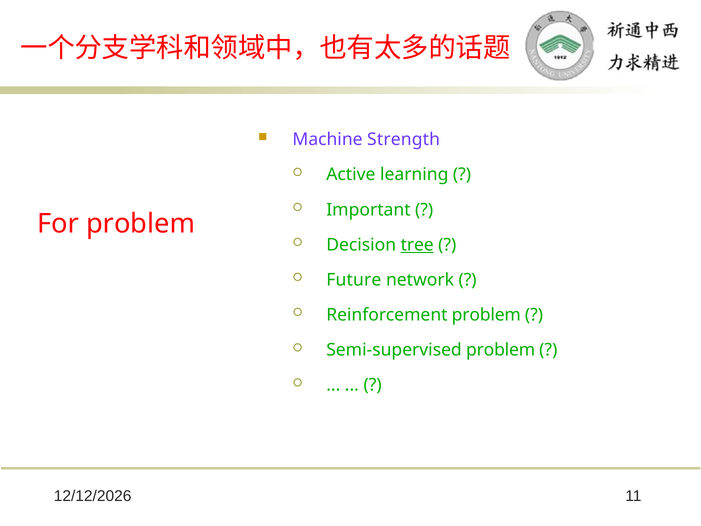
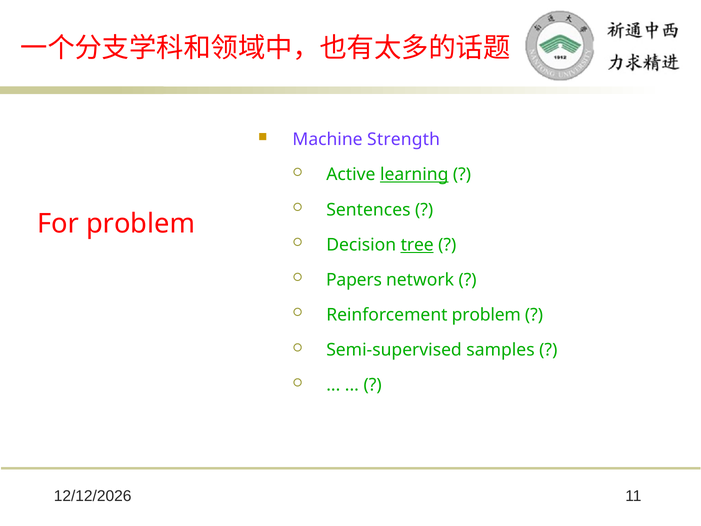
learning underline: none -> present
Important: Important -> Sentences
Future: Future -> Papers
Semi-supervised problem: problem -> samples
